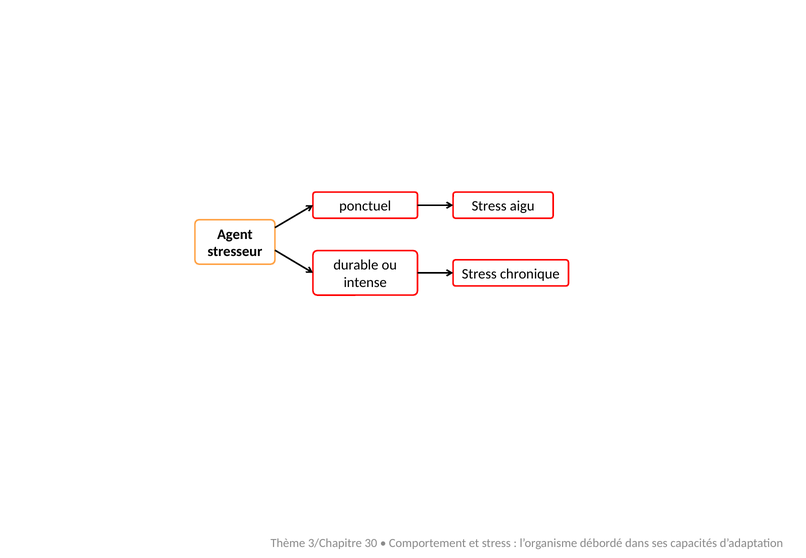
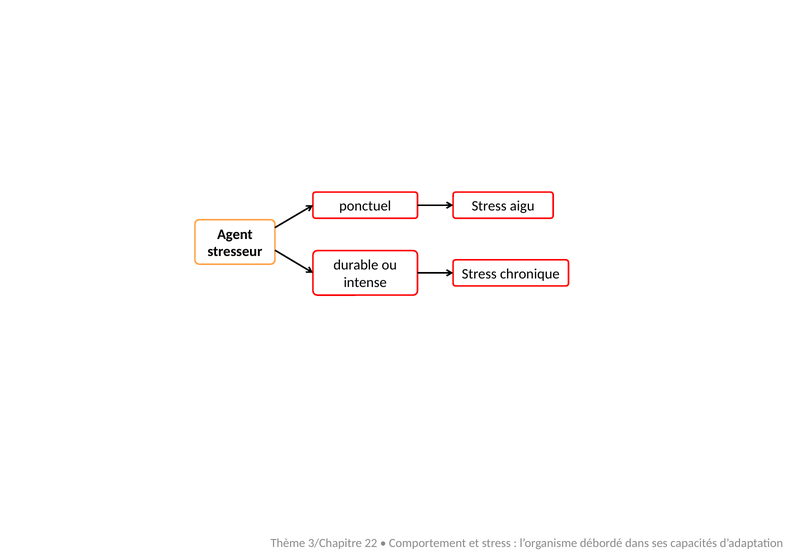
30: 30 -> 22
